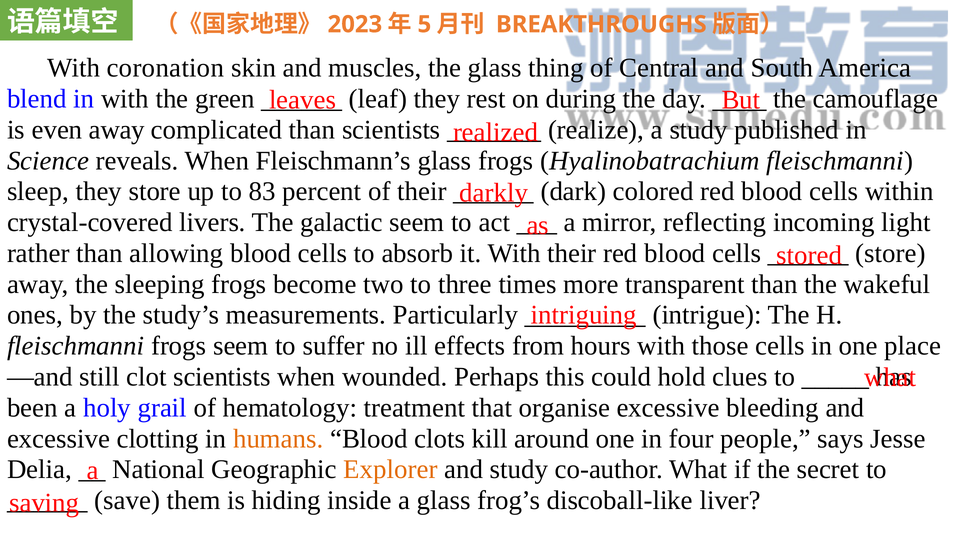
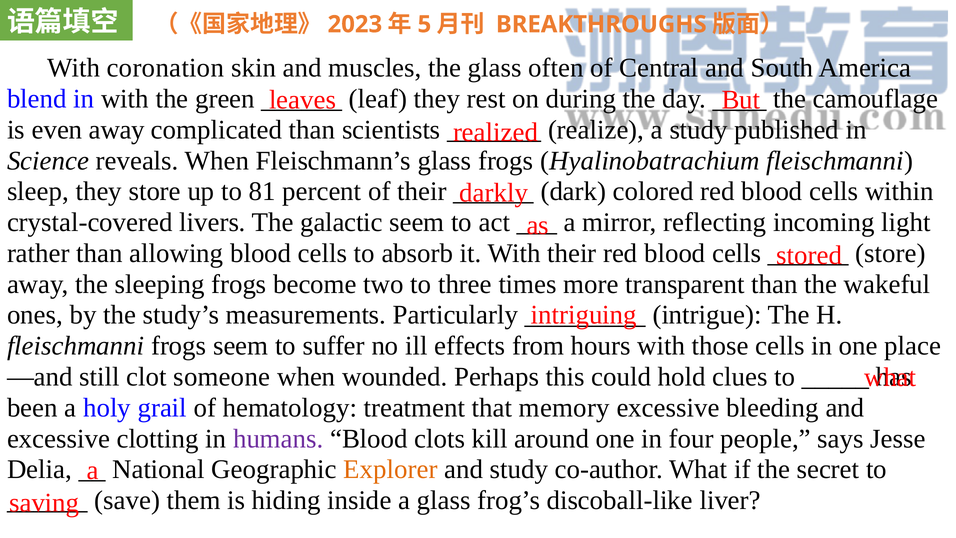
thing: thing -> often
83: 83 -> 81
clot scientists: scientists -> someone
organise: organise -> memory
humans colour: orange -> purple
